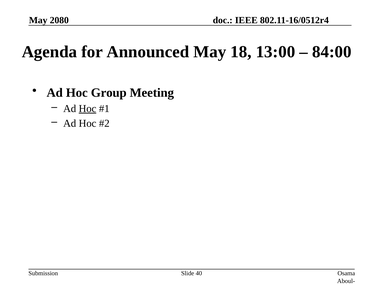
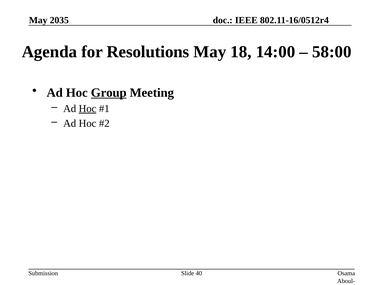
2080: 2080 -> 2035
Announced: Announced -> Resolutions
13:00: 13:00 -> 14:00
84:00: 84:00 -> 58:00
Group underline: none -> present
